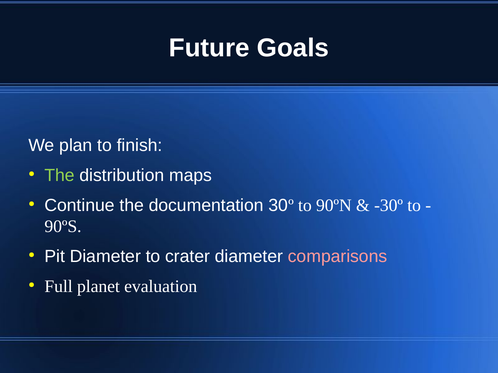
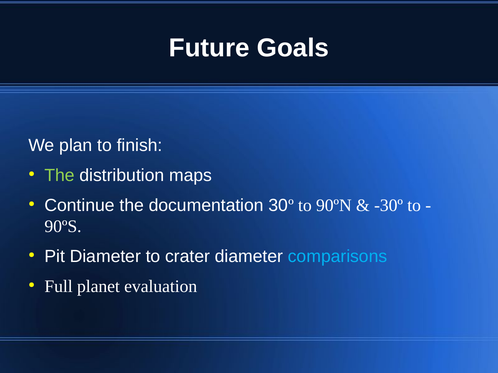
comparisons colour: pink -> light blue
